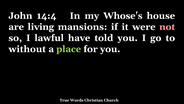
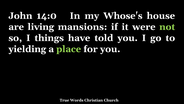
14:4: 14:4 -> 14:0
not colour: pink -> light green
lawful: lawful -> things
without: without -> yielding
